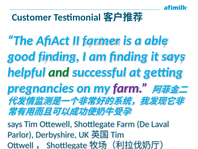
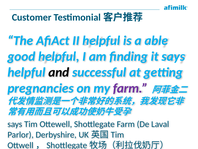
II farmer: farmer -> helpful
good finding: finding -> helpful
and colour: green -> black
